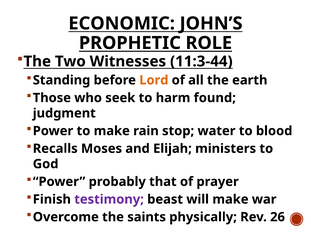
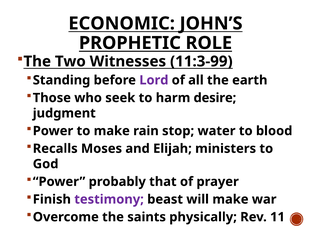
11:3-44: 11:3-44 -> 11:3-99
Lord colour: orange -> purple
found: found -> desire
26: 26 -> 11
